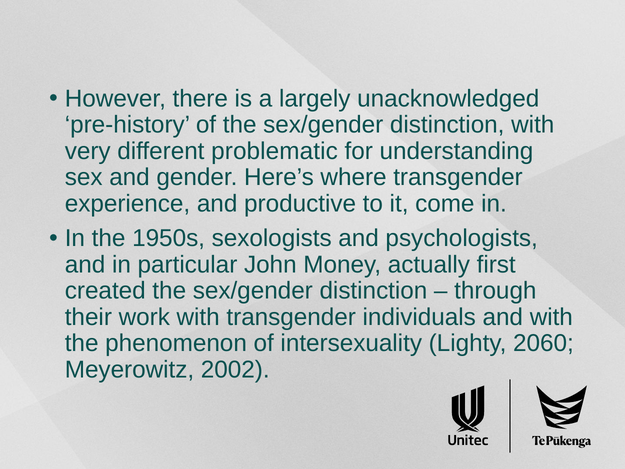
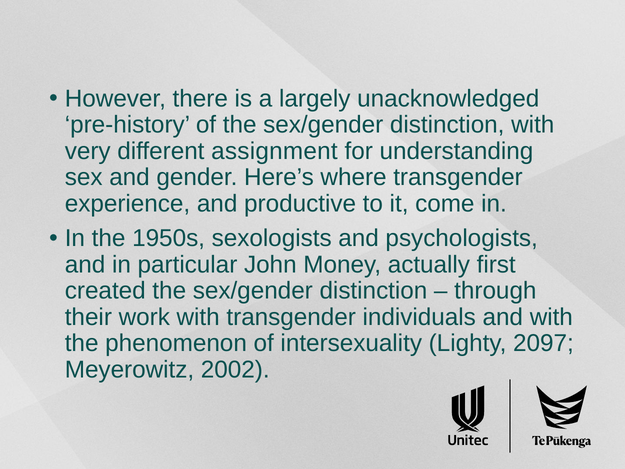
problematic: problematic -> assignment
2060: 2060 -> 2097
